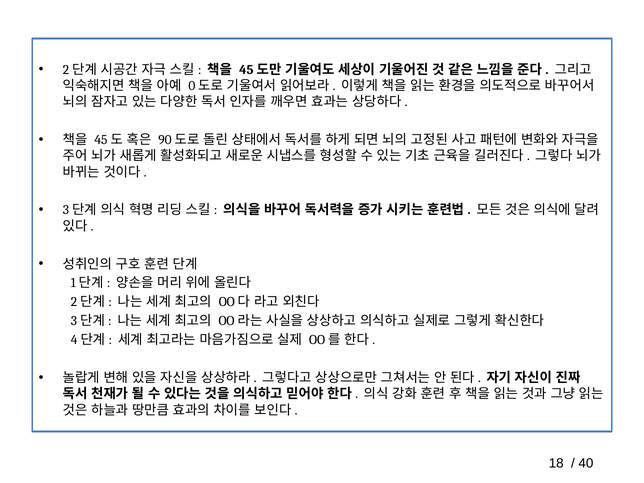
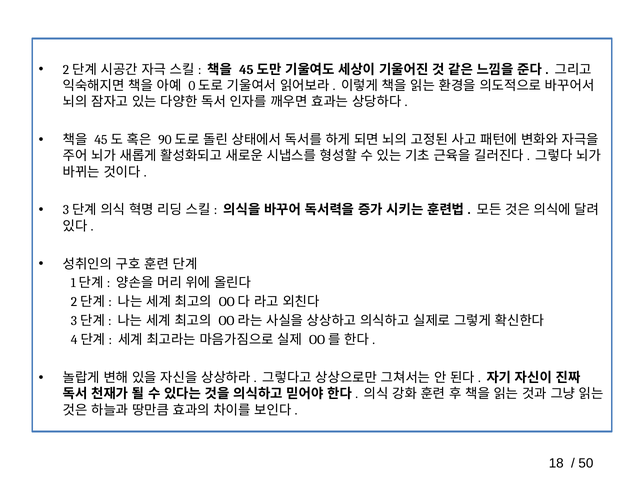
40: 40 -> 50
